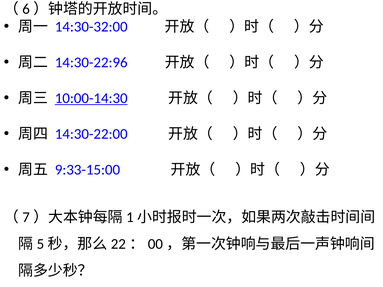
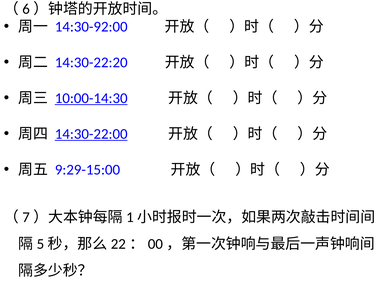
14:30-32:00: 14:30-32:00 -> 14:30-92:00
14:30-22:96: 14:30-22:96 -> 14:30-22:20
14:30-22:00 underline: none -> present
9:33-15:00: 9:33-15:00 -> 9:29-15:00
